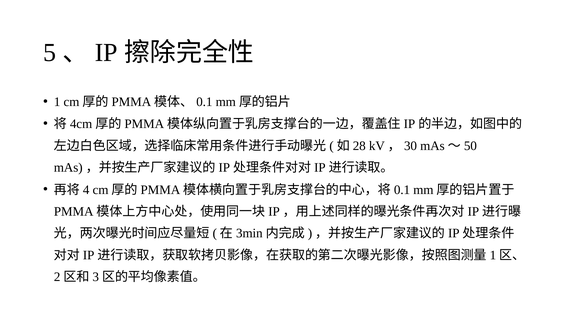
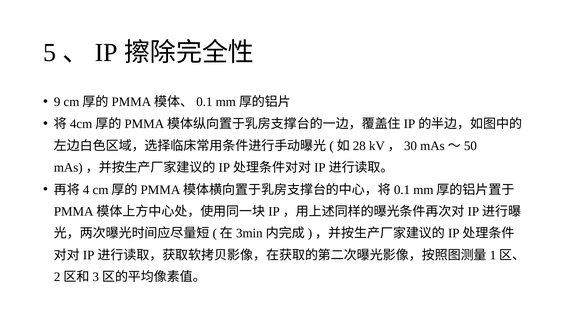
1: 1 -> 9
